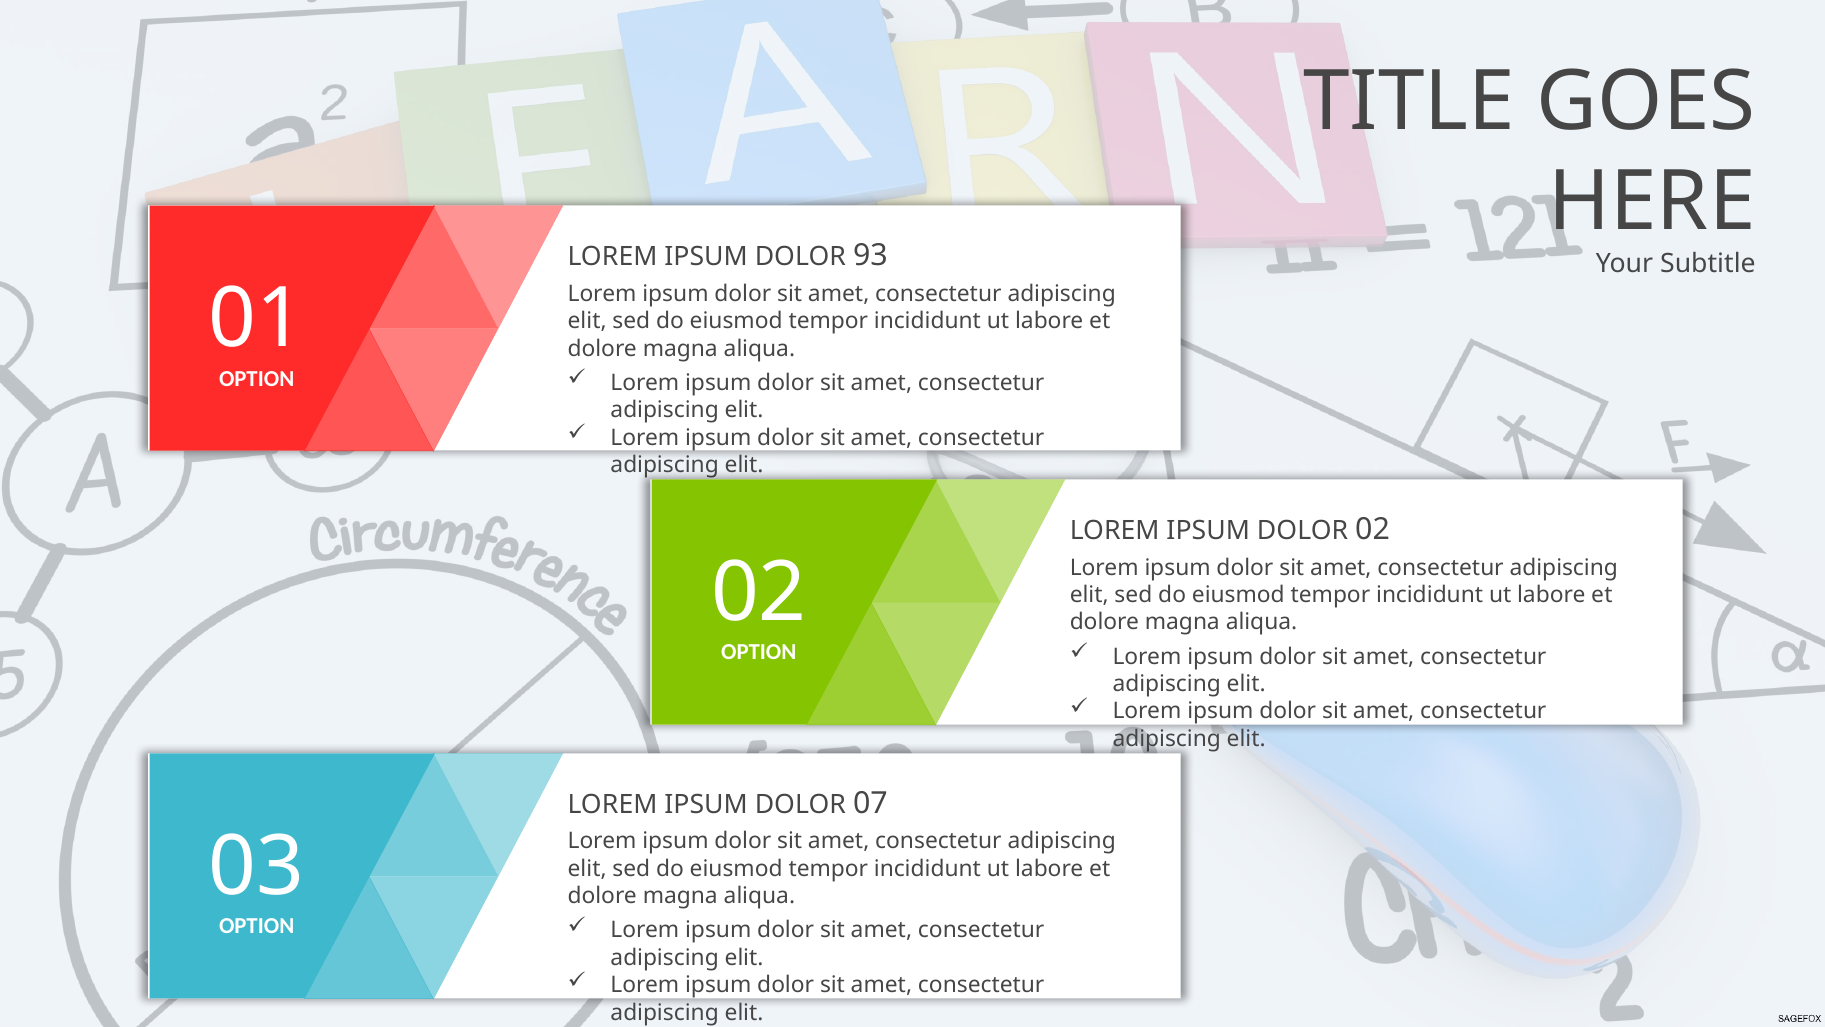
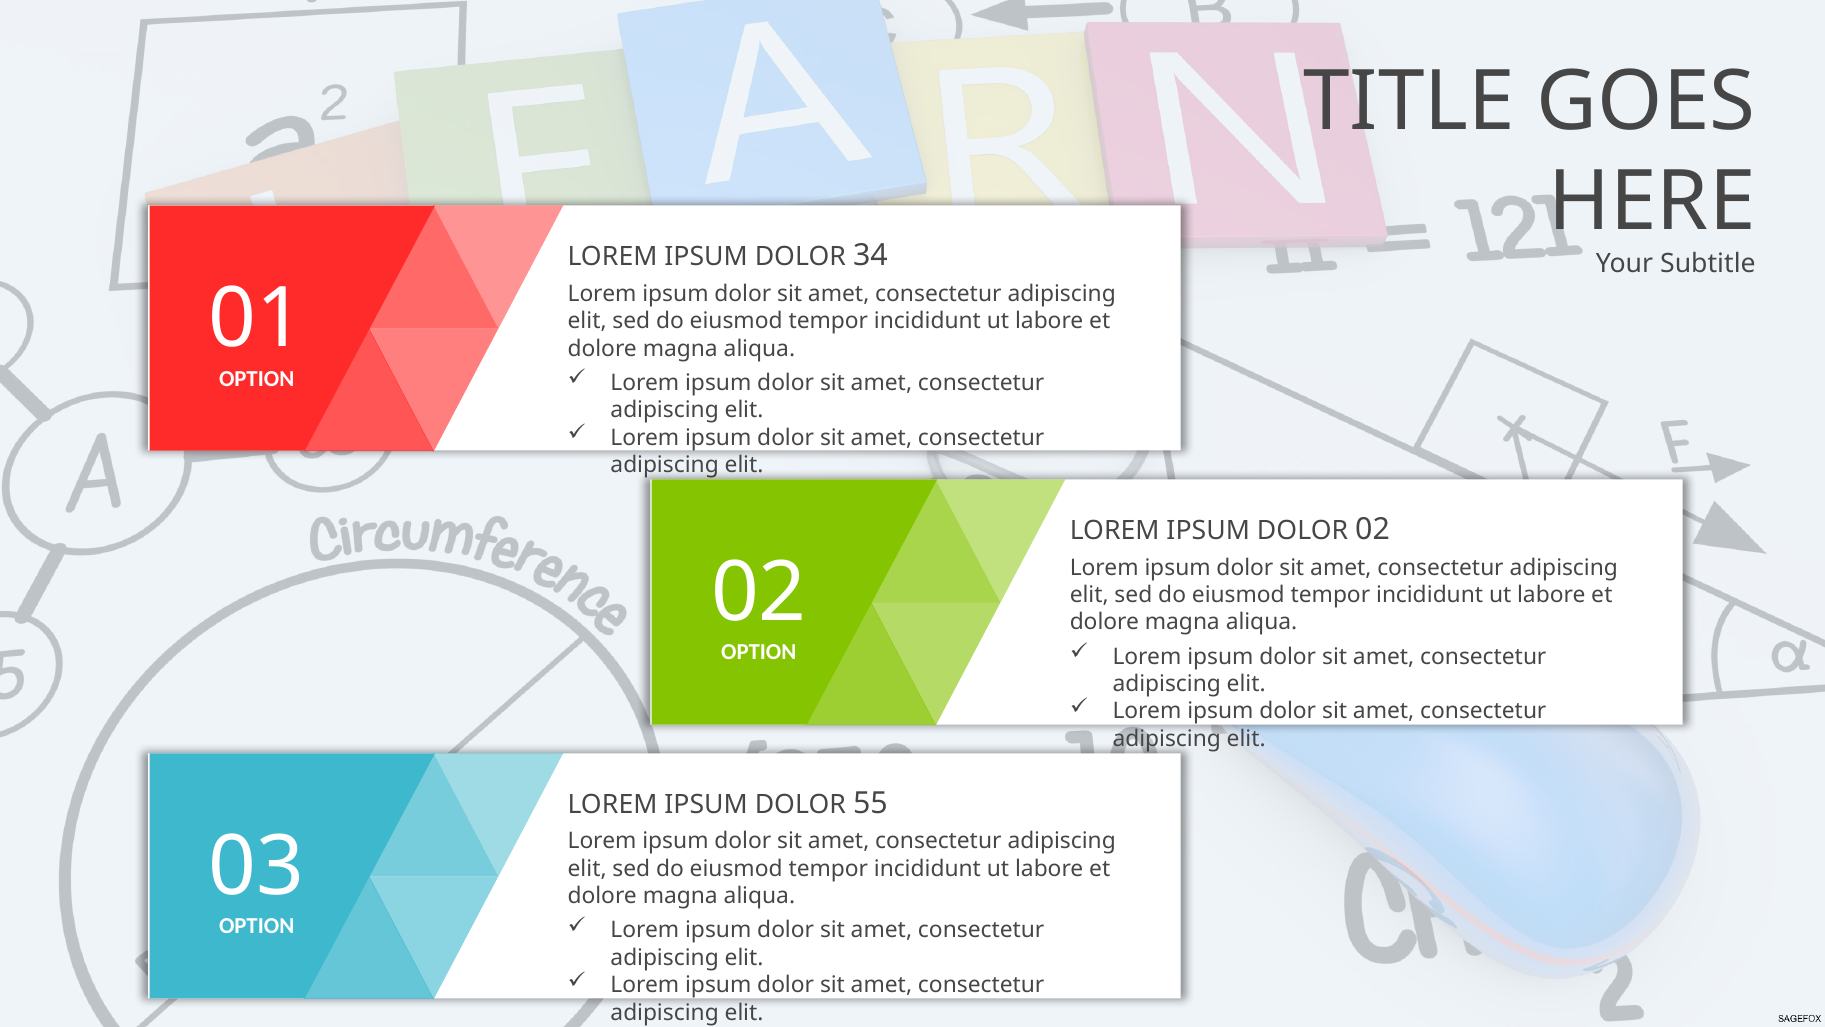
93: 93 -> 34
07: 07 -> 55
